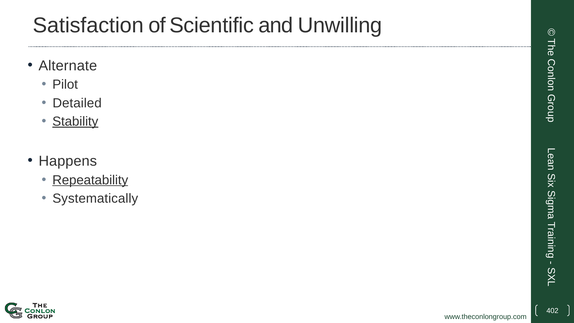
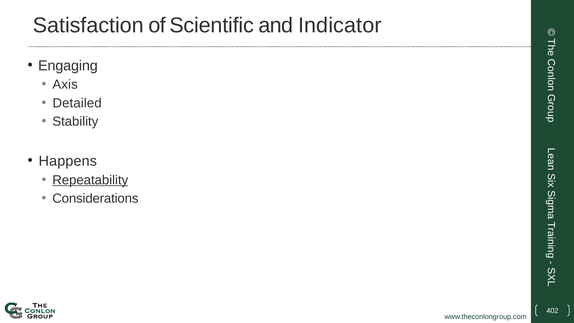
Unwilling: Unwilling -> Indicator
Alternate: Alternate -> Engaging
Pilot: Pilot -> Axis
Stability underline: present -> none
Systematically: Systematically -> Considerations
